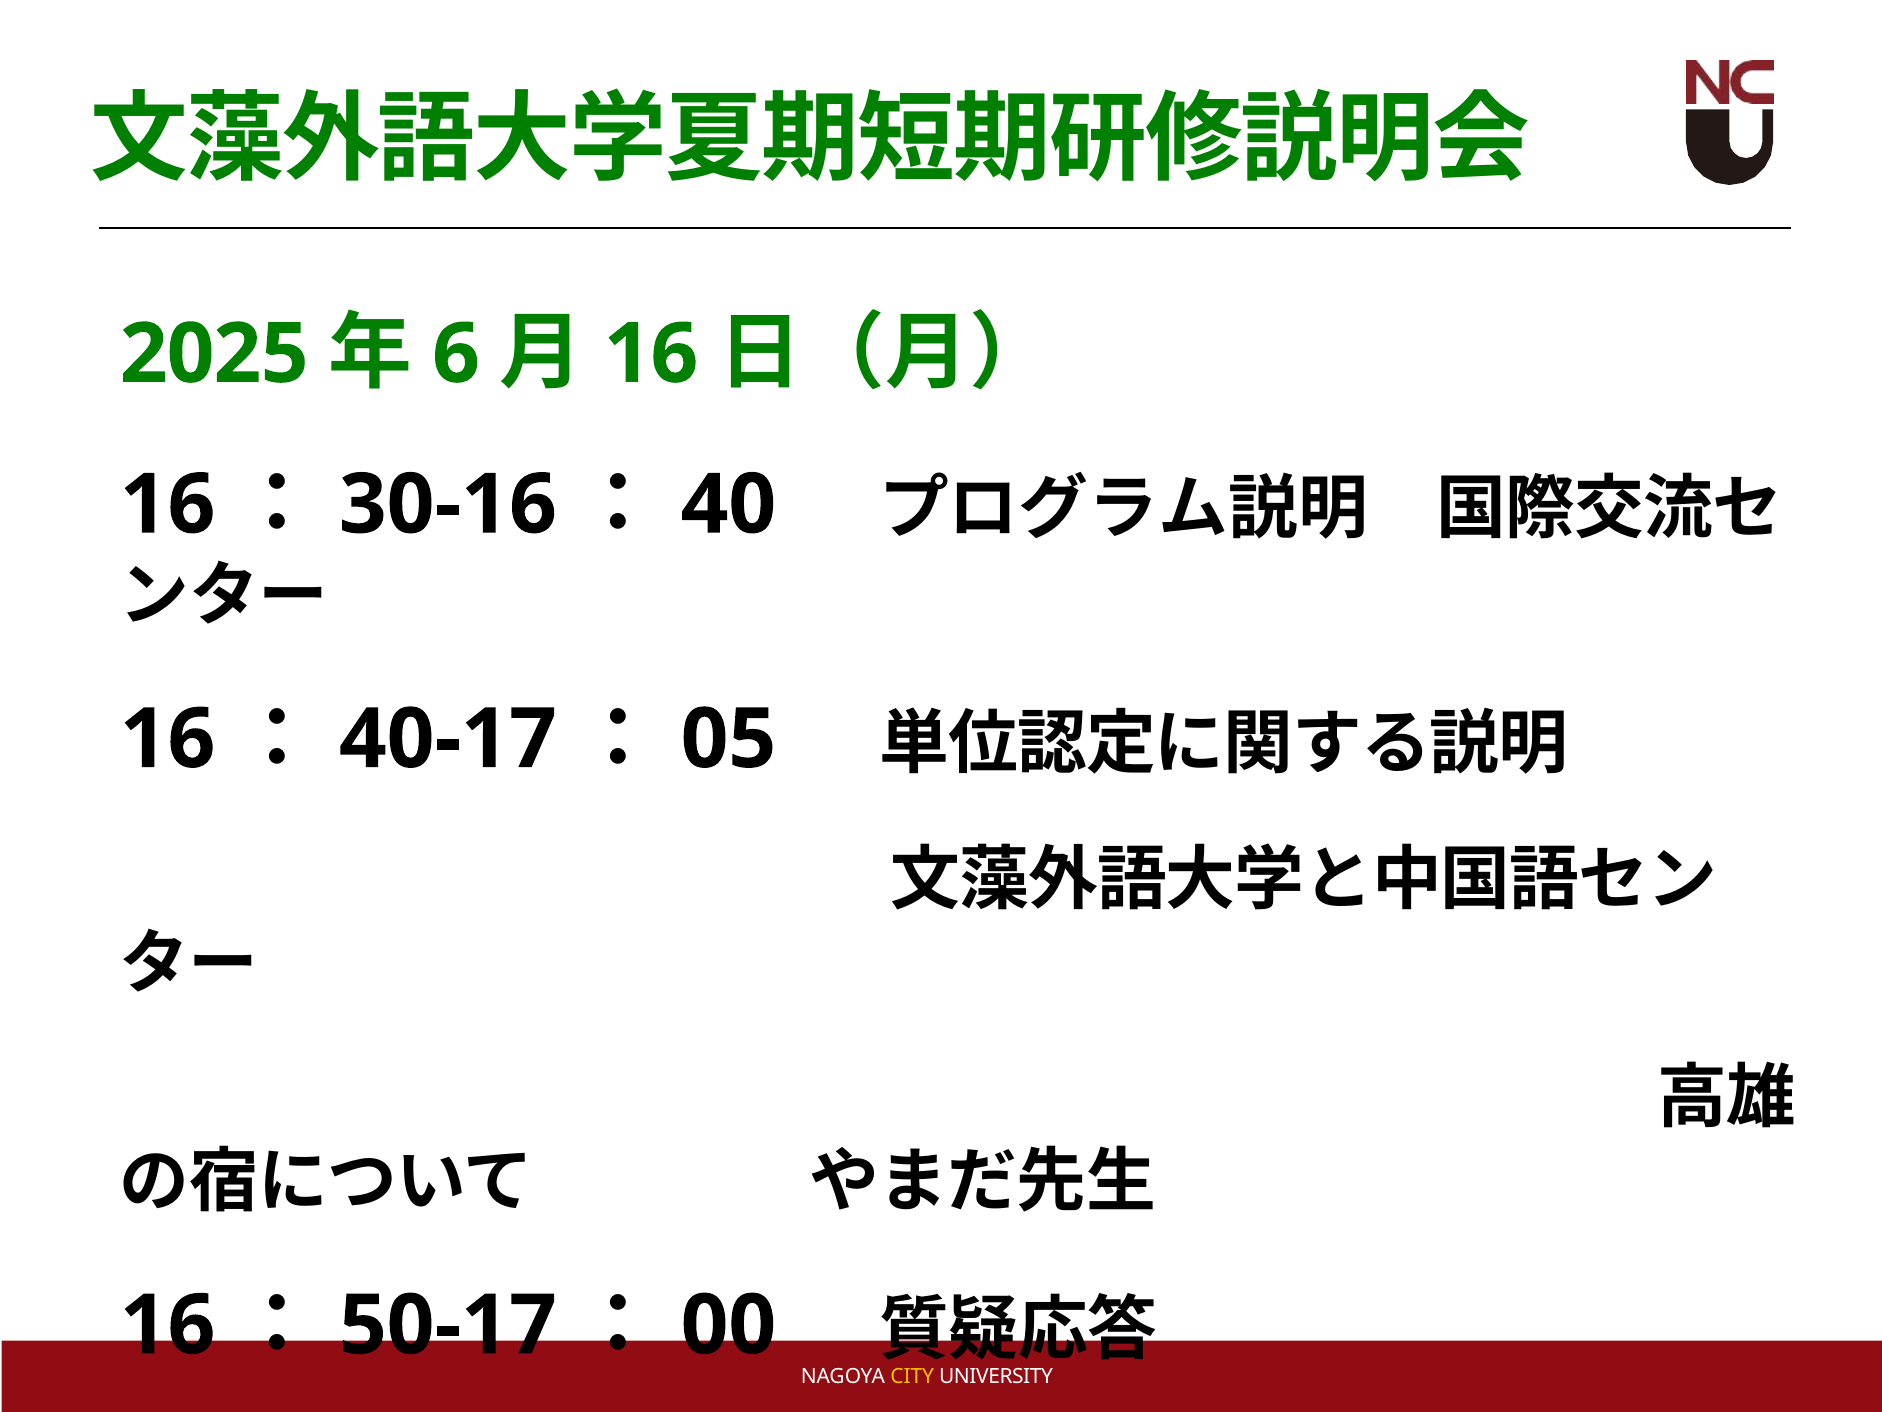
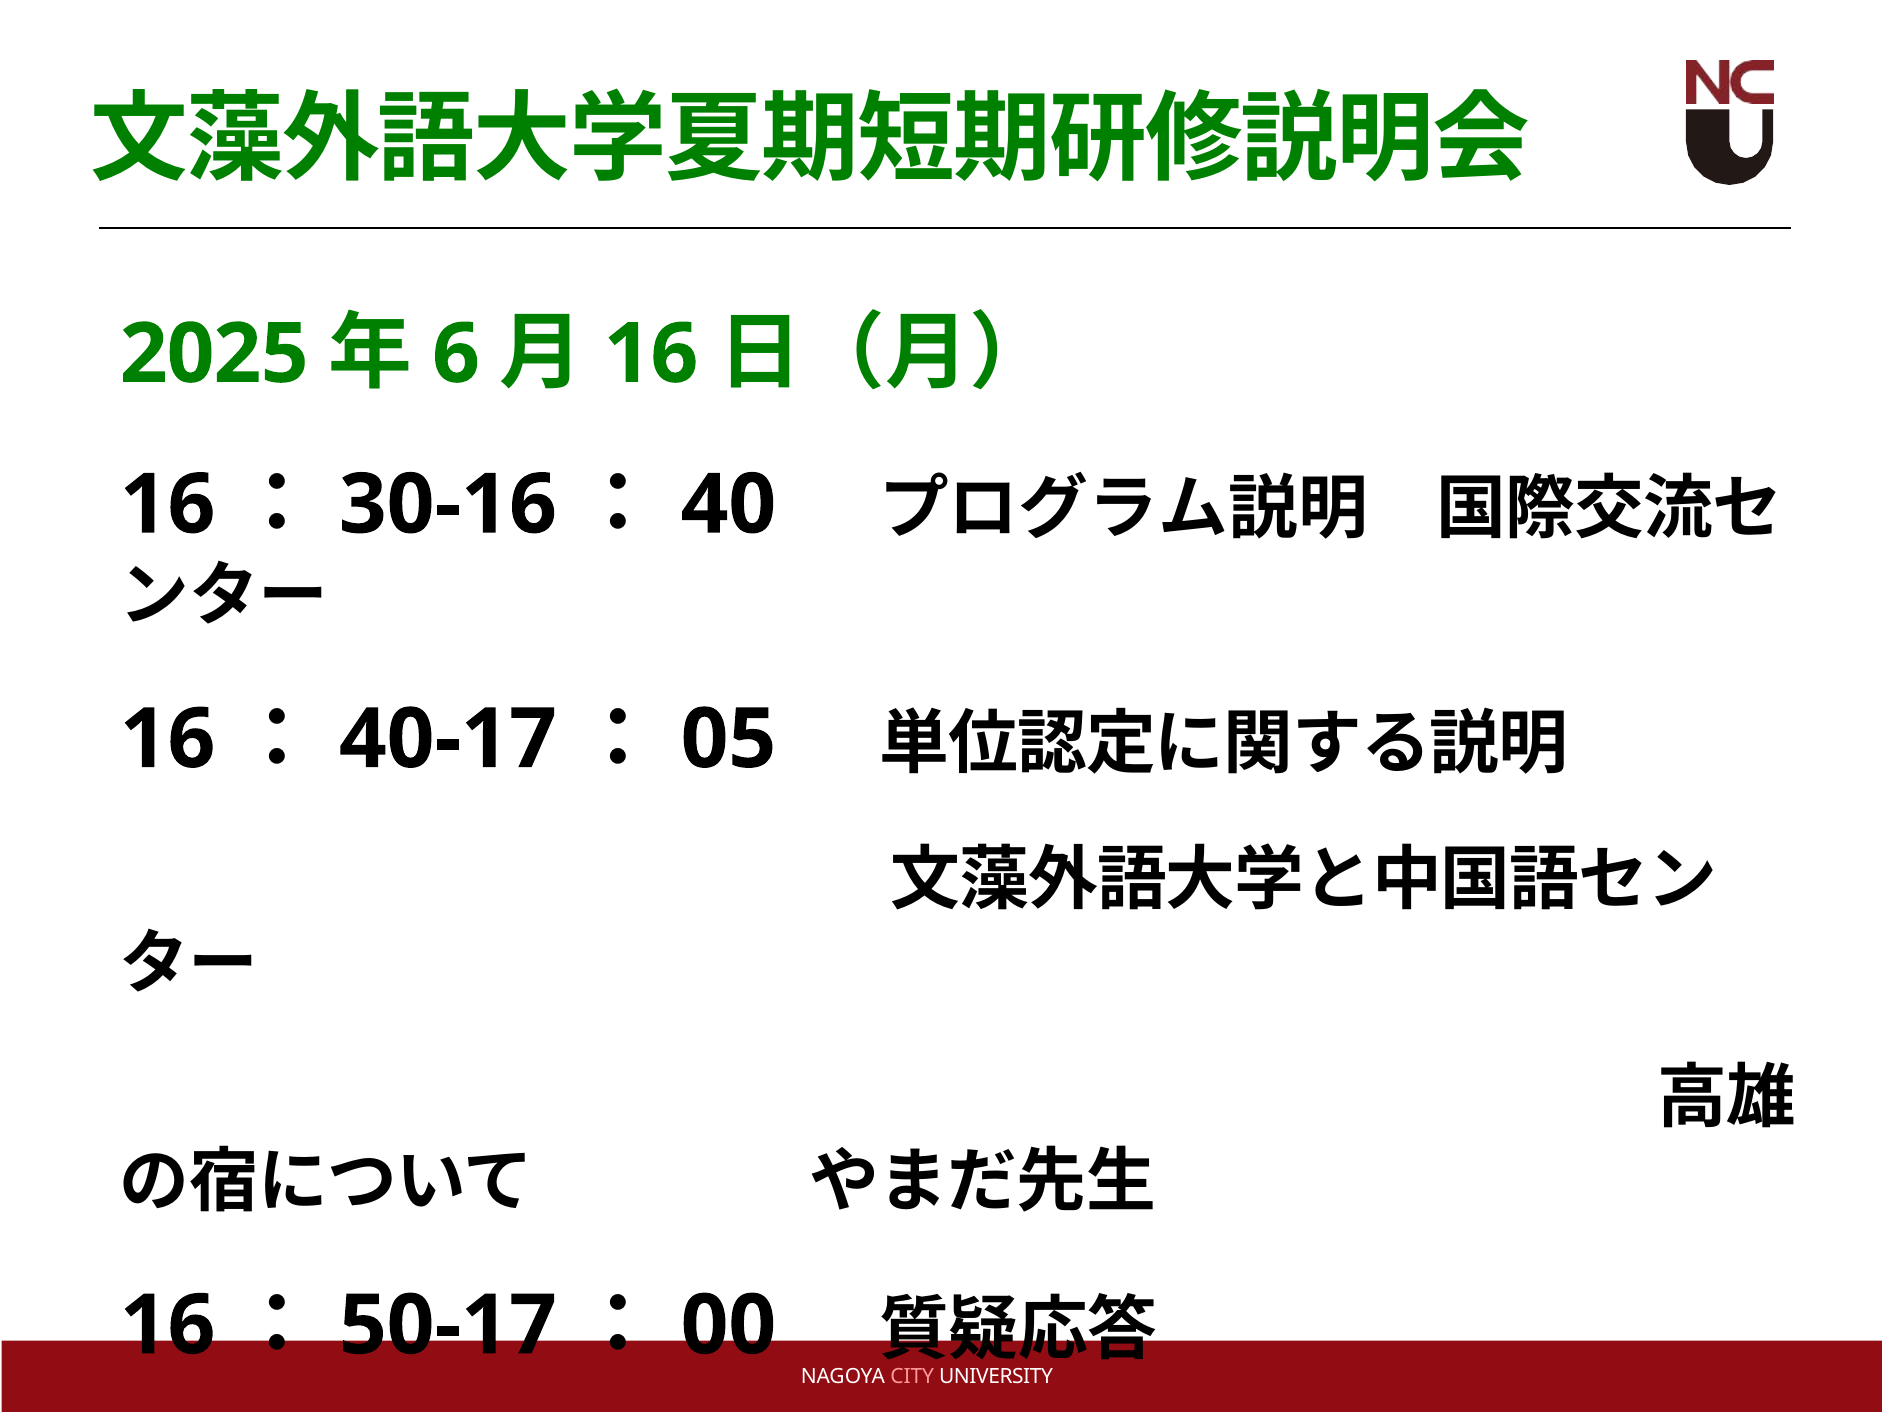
CITY colour: yellow -> pink
